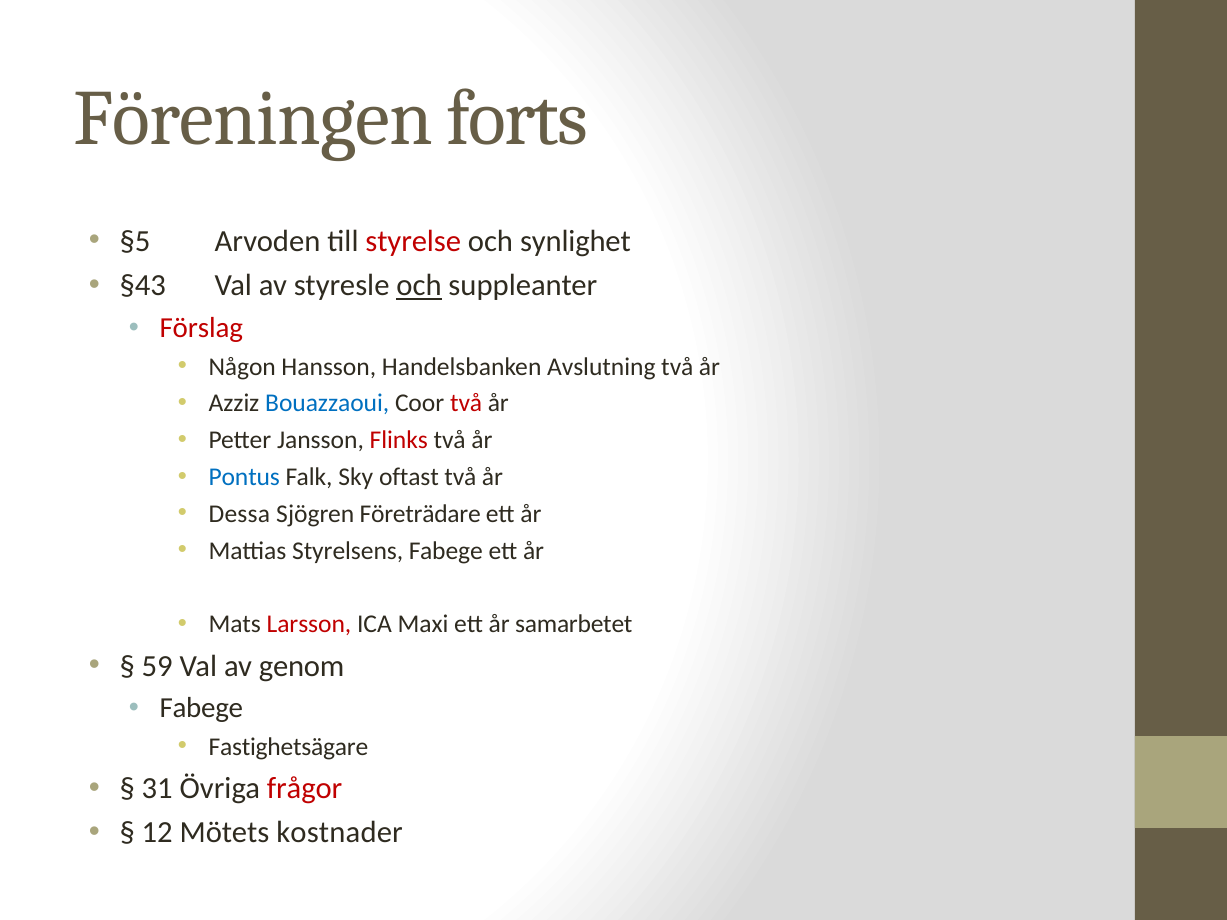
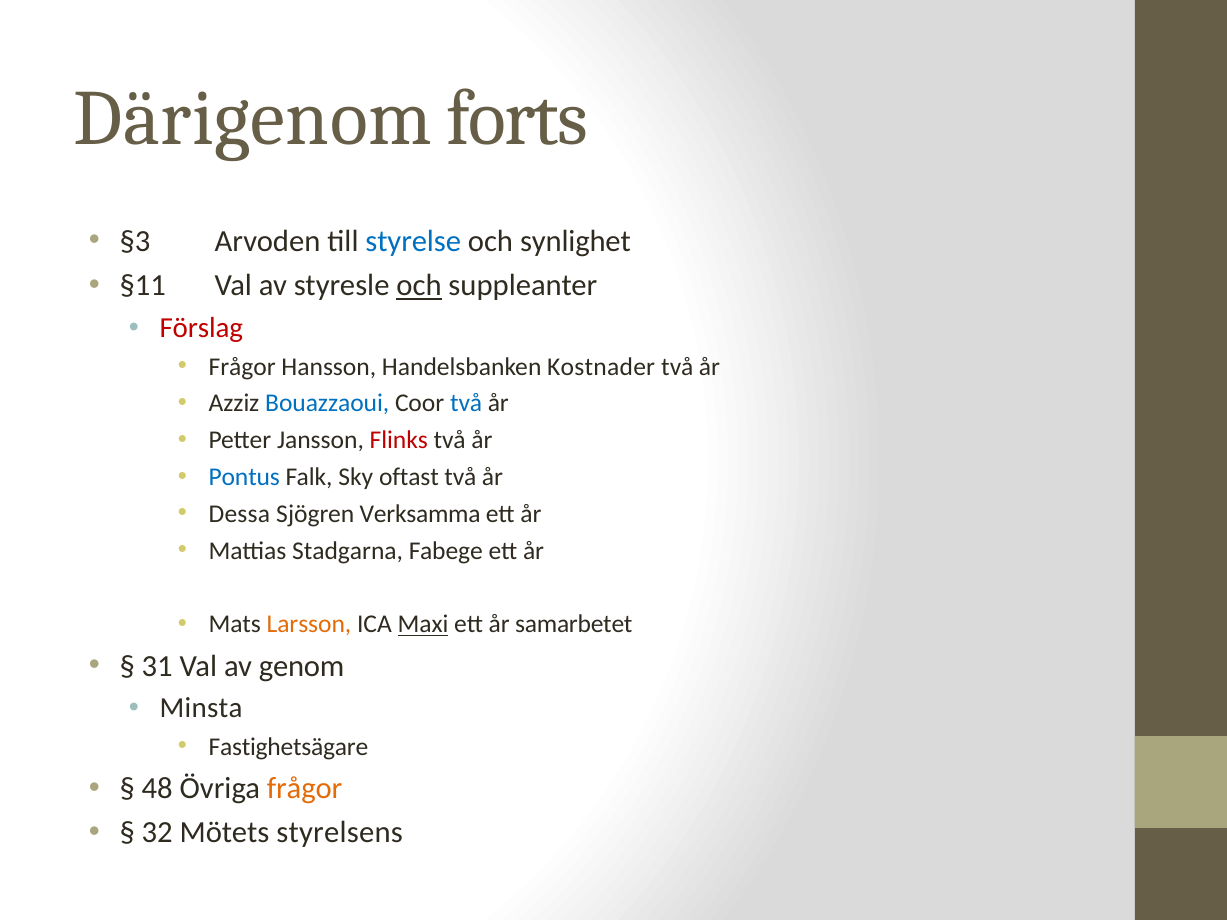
Föreningen: Föreningen -> Därigenom
§5: §5 -> §3
styrelse colour: red -> blue
§43: §43 -> §11
Någon at (242, 367): Någon -> Frågor
Avslutning: Avslutning -> Kostnader
två at (466, 404) colour: red -> blue
Företrädare: Företrädare -> Verksamma
Styrelsens: Styrelsens -> Stadgarna
Larsson colour: red -> orange
Maxi underline: none -> present
59: 59 -> 31
Fabege at (201, 709): Fabege -> Minsta
31: 31 -> 48
frågor at (305, 789) colour: red -> orange
12: 12 -> 32
kostnader: kostnader -> styrelsens
